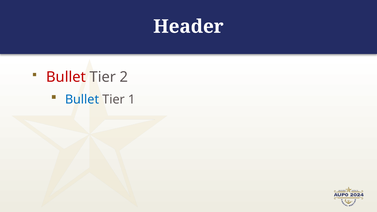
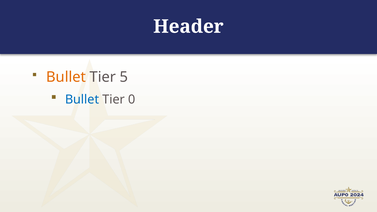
Bullet at (66, 77) colour: red -> orange
2: 2 -> 5
1: 1 -> 0
